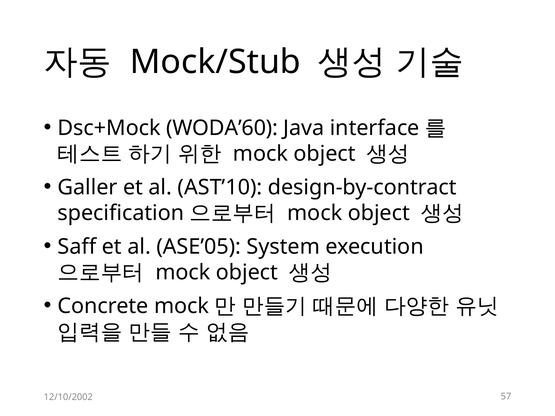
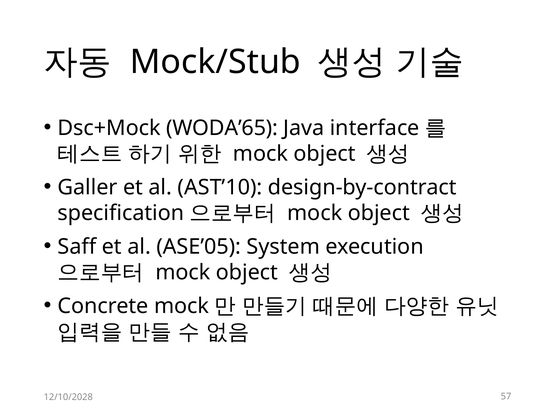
WODA’60: WODA’60 -> WODA’65
12/10/2002: 12/10/2002 -> 12/10/2028
